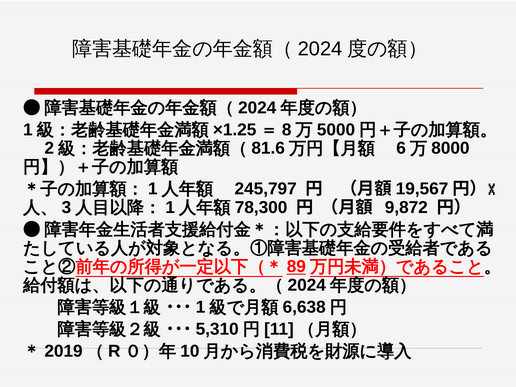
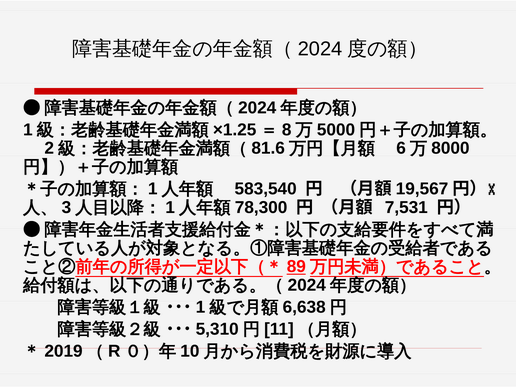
245,797: 245,797 -> 583,540
9,872: 9,872 -> 7,531
